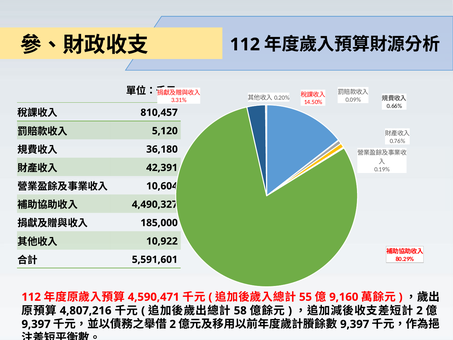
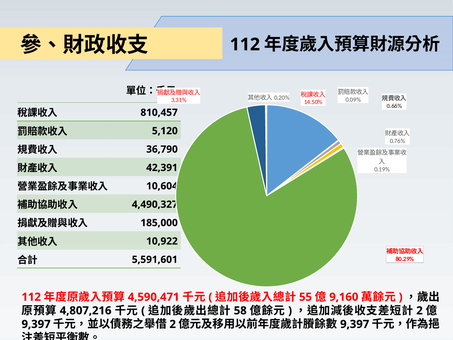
36,180: 36,180 -> 36,790
